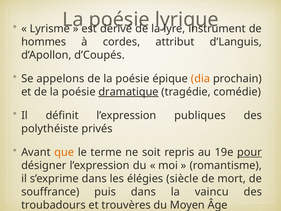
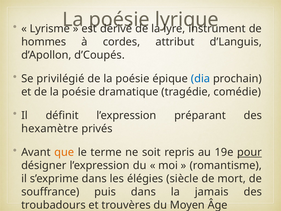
appelons: appelons -> privilégié
dia colour: orange -> blue
dramatique underline: present -> none
publiques: publiques -> préparant
polythéiste: polythéiste -> hexamètre
vaincu: vaincu -> jamais
